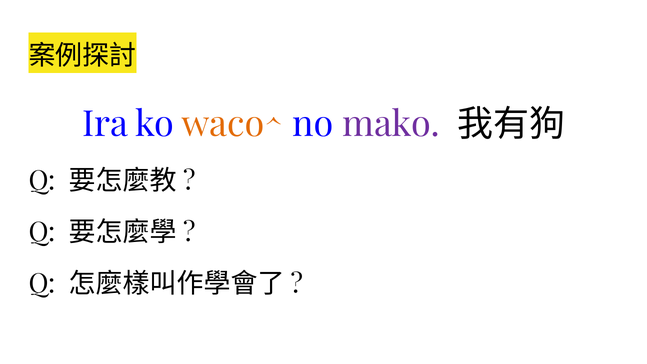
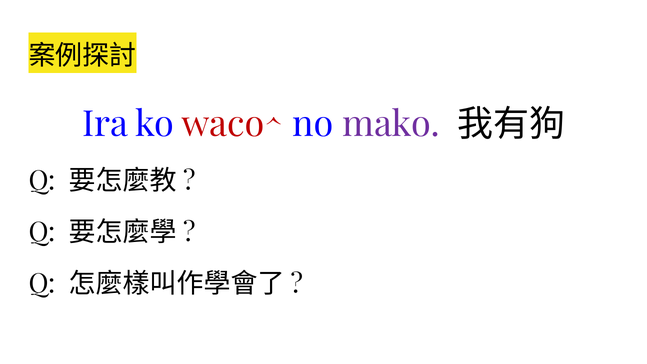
waco^ colour: orange -> red
